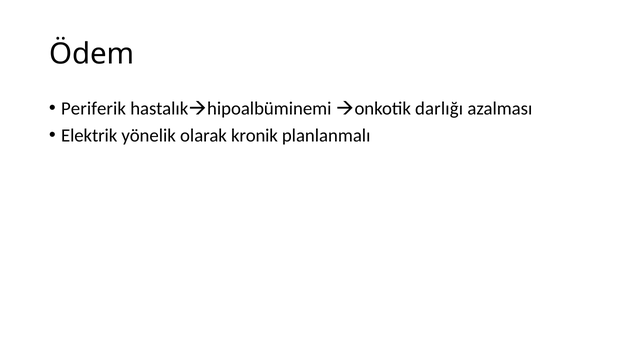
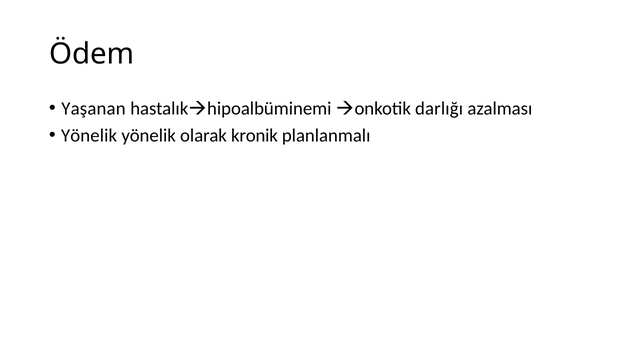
Periferik: Periferik -> Yaşanan
Elektrik at (89, 136): Elektrik -> Yönelik
